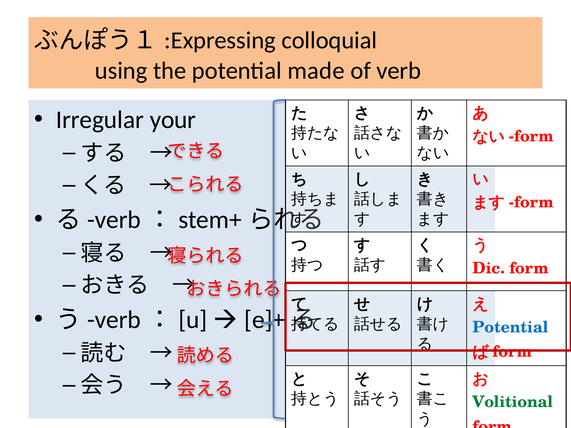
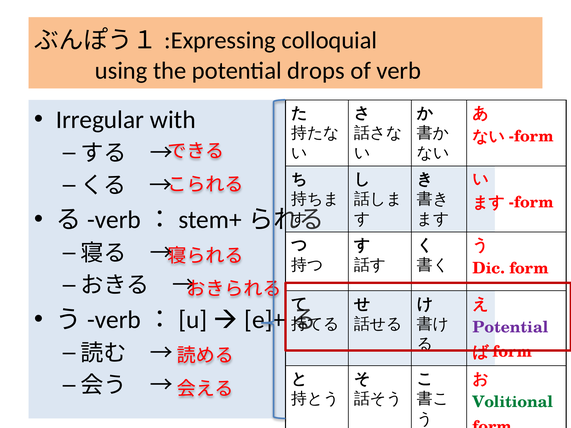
made: made -> drops
your: your -> with
Potential at (510, 327) colour: blue -> purple
